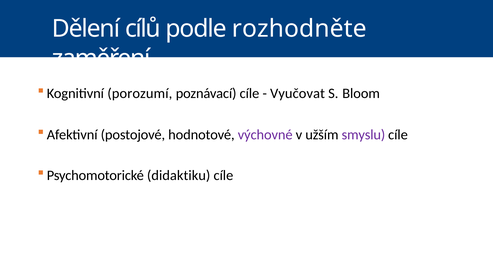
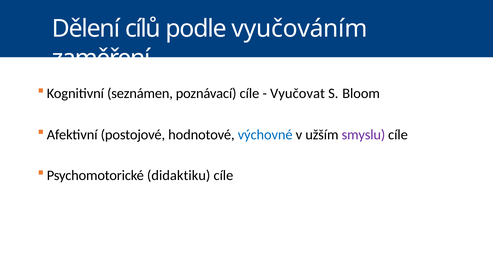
rozhodněte: rozhodněte -> vyučováním
porozumí: porozumí -> seznámen
výchovné colour: purple -> blue
